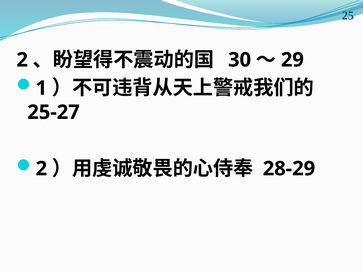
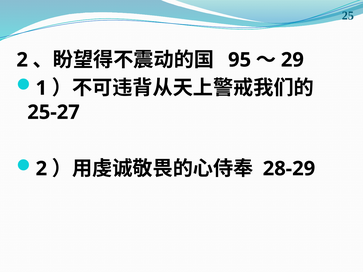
30: 30 -> 95
